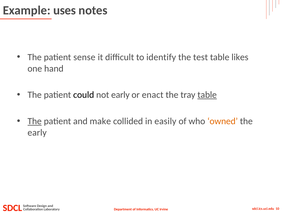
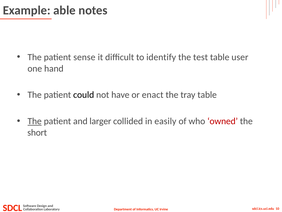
uses: uses -> able
likes: likes -> user
not early: early -> have
table at (207, 95) underline: present -> none
make: make -> larger
owned colour: orange -> red
early at (37, 132): early -> short
